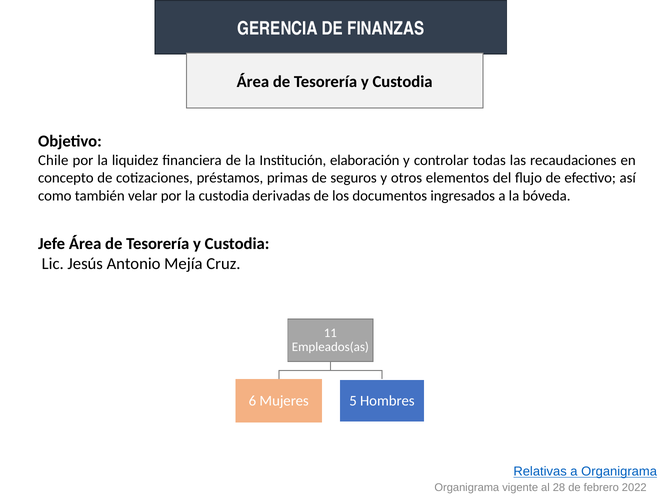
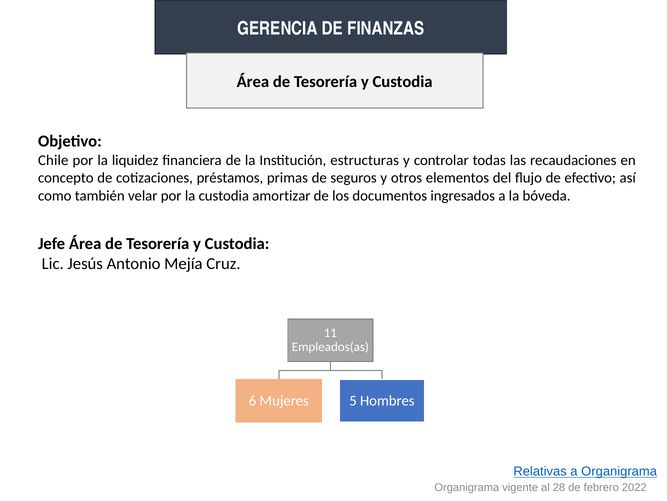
elaboración: elaboración -> estructuras
derivadas: derivadas -> amortizar
